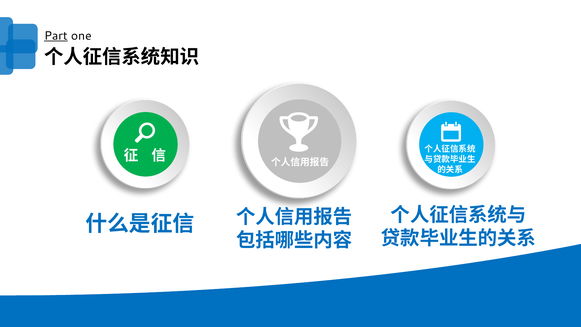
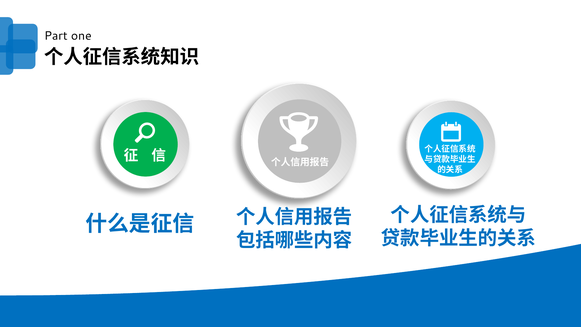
Part underline: present -> none
